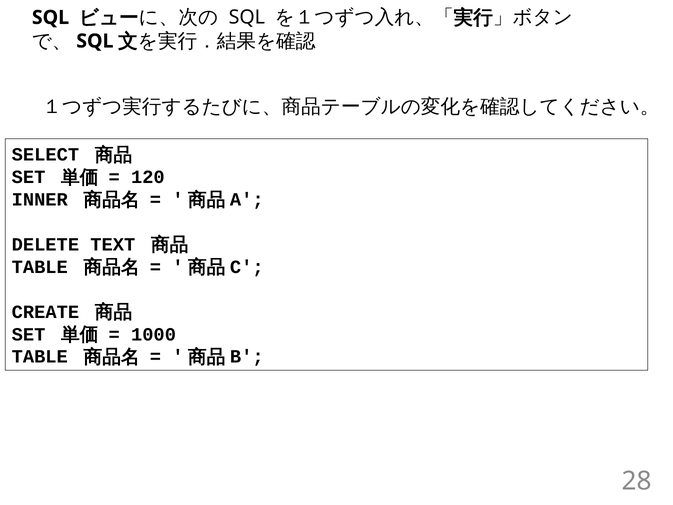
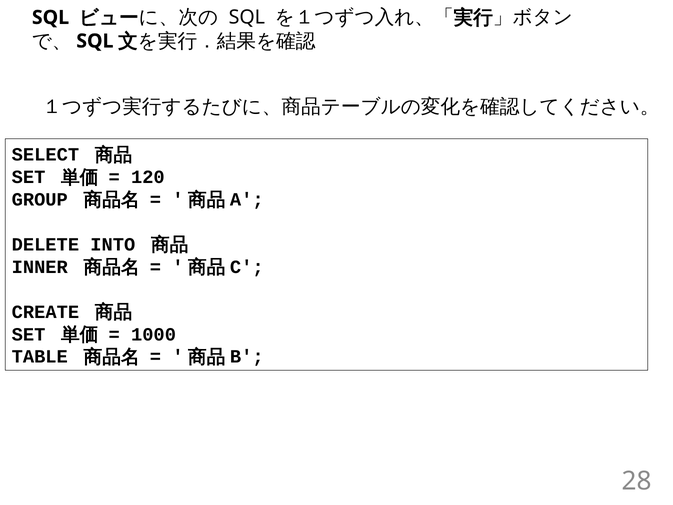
INNER: INNER -> GROUP
TEXT: TEXT -> INTO
TABLE at (40, 267): TABLE -> INNER
